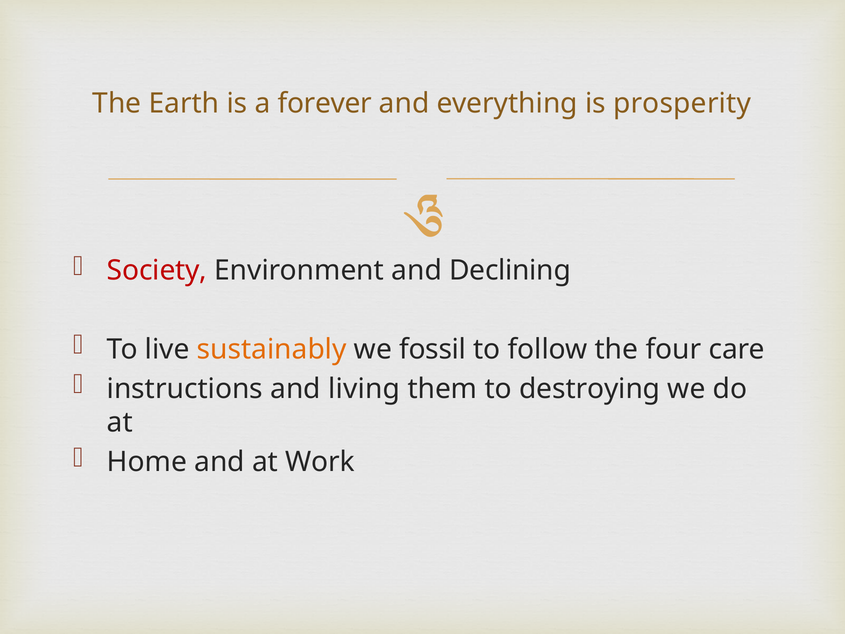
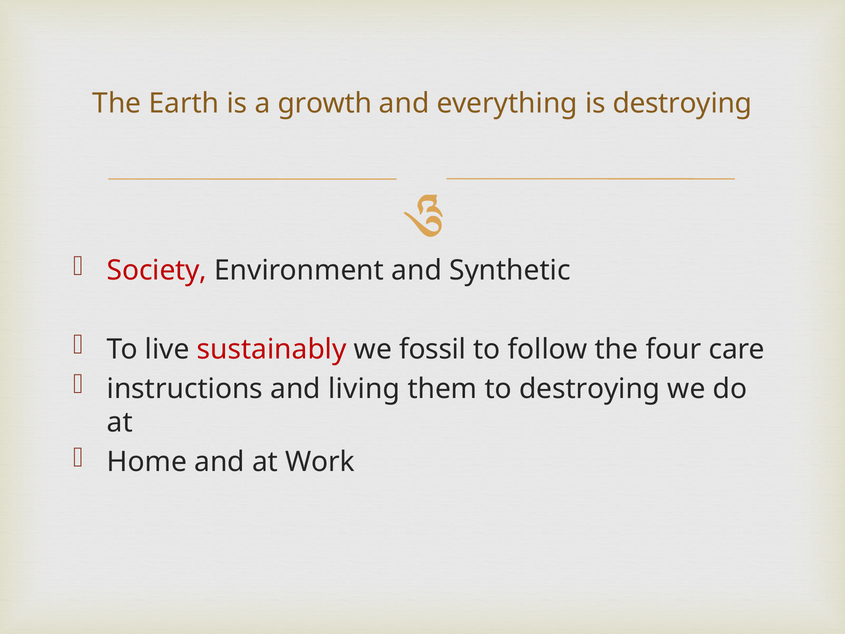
forever: forever -> growth
is prosperity: prosperity -> destroying
Declining: Declining -> Synthetic
sustainably colour: orange -> red
